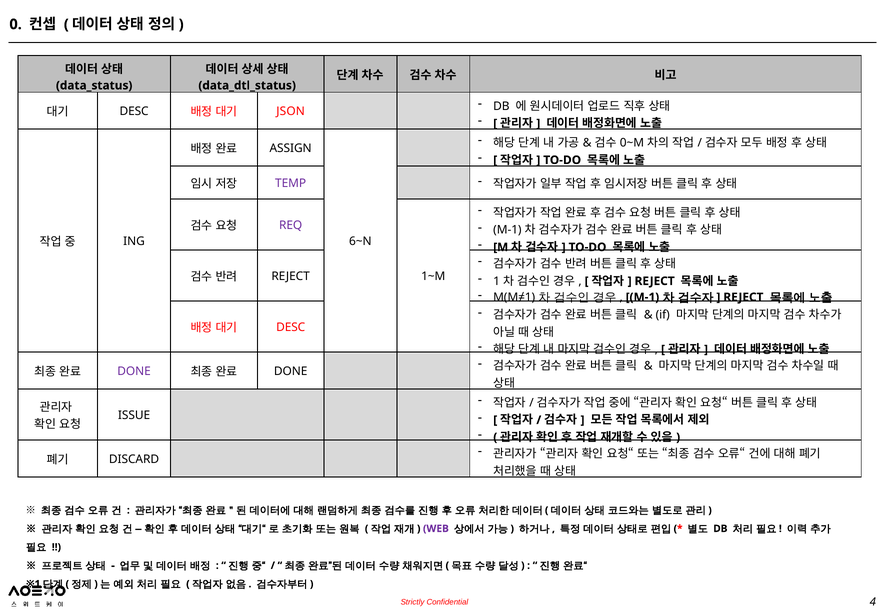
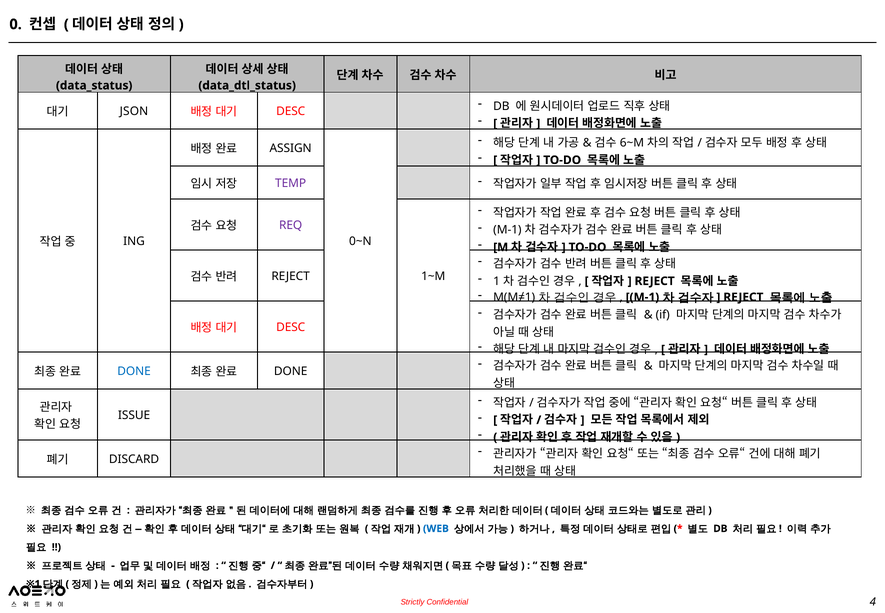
DESC at (134, 111): DESC -> JSON
JSON at (291, 111): JSON -> DESC
0~M: 0~M -> 6~M
6~N: 6~N -> 0~N
DONE at (134, 371) colour: purple -> blue
WEB colour: purple -> blue
